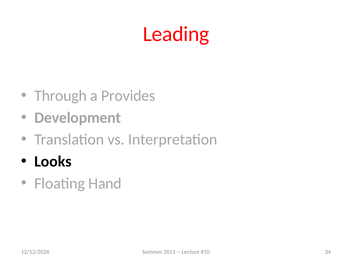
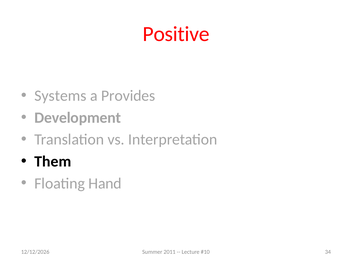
Leading: Leading -> Positive
Through: Through -> Systems
Looks: Looks -> Them
